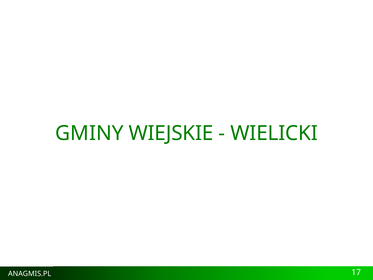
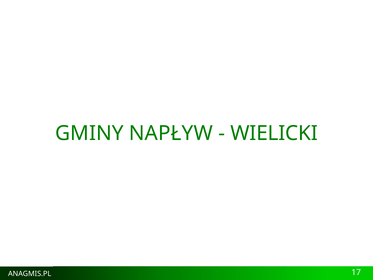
WIEJSKIE: WIEJSKIE -> NAPŁYW
